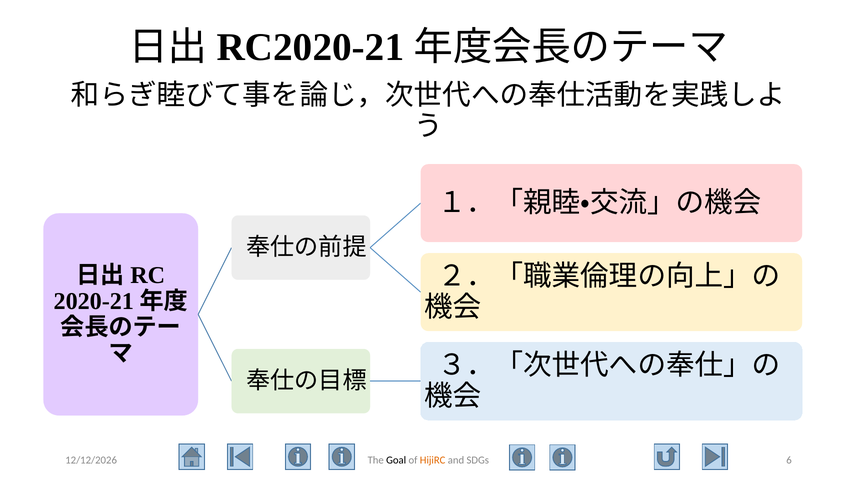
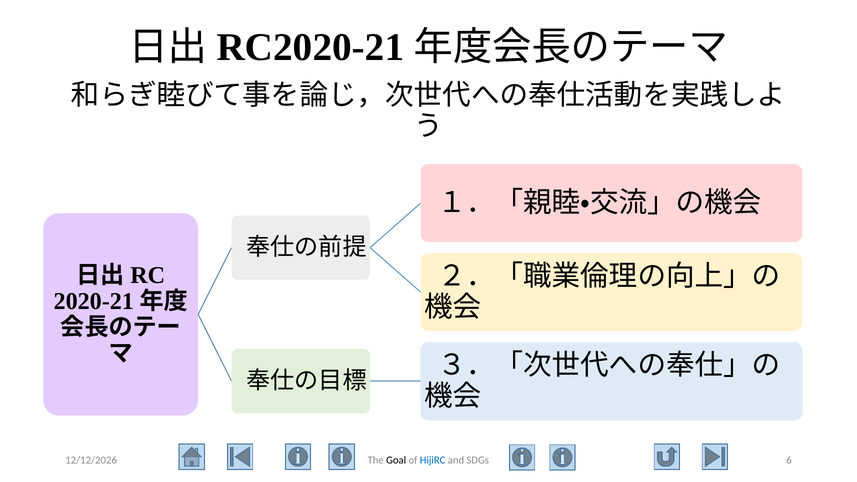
HijiRC colour: orange -> blue
